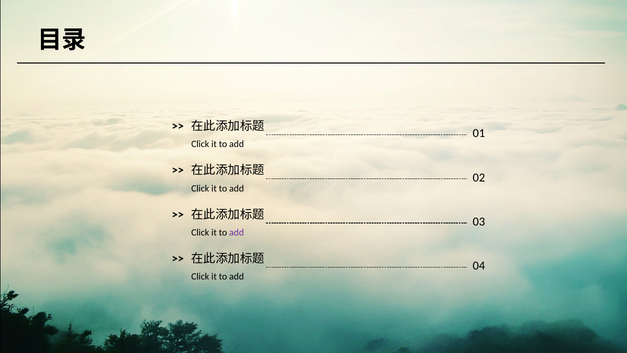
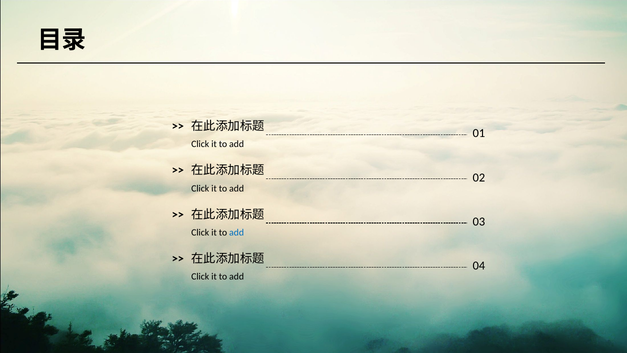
add at (237, 232) colour: purple -> blue
